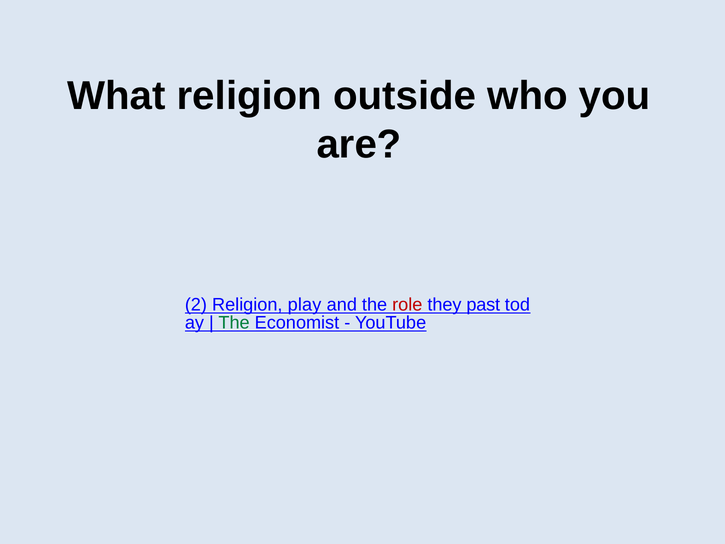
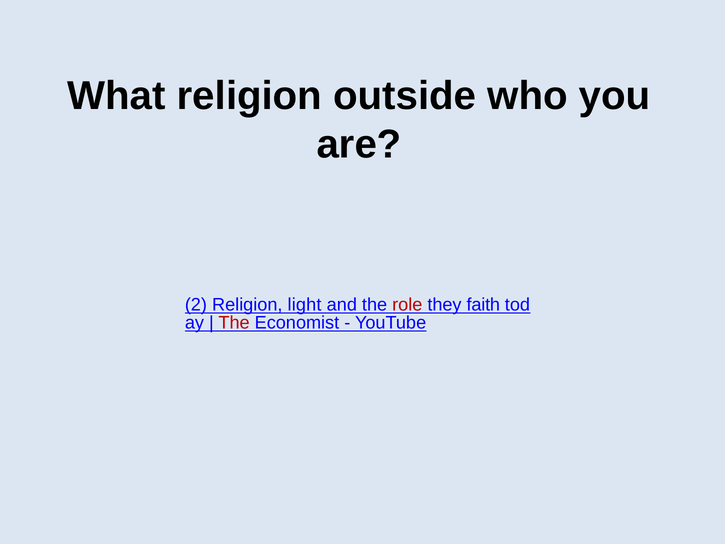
play: play -> light
past: past -> faith
The at (234, 323) colour: green -> red
